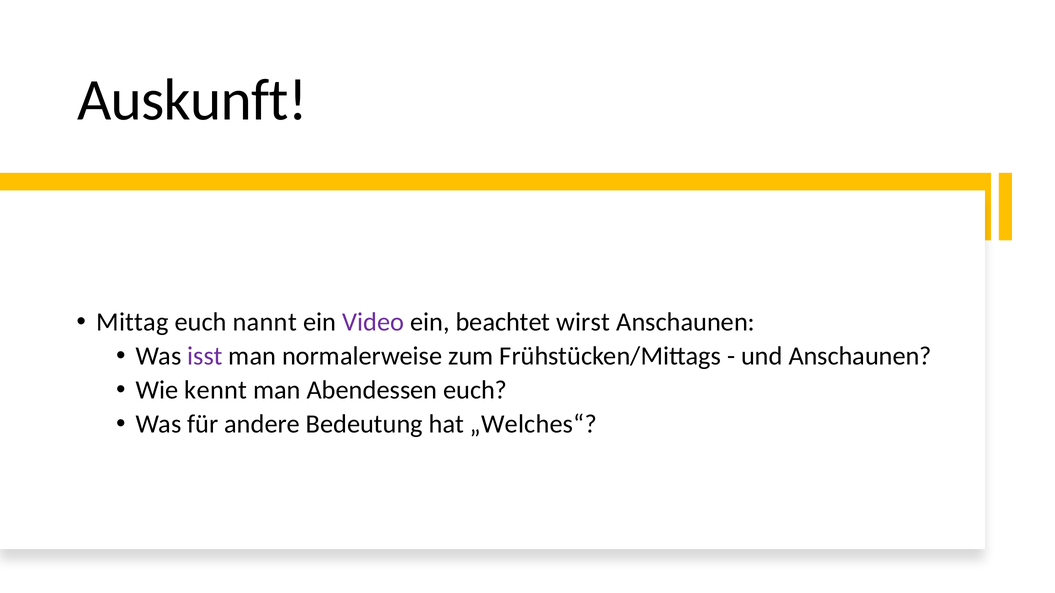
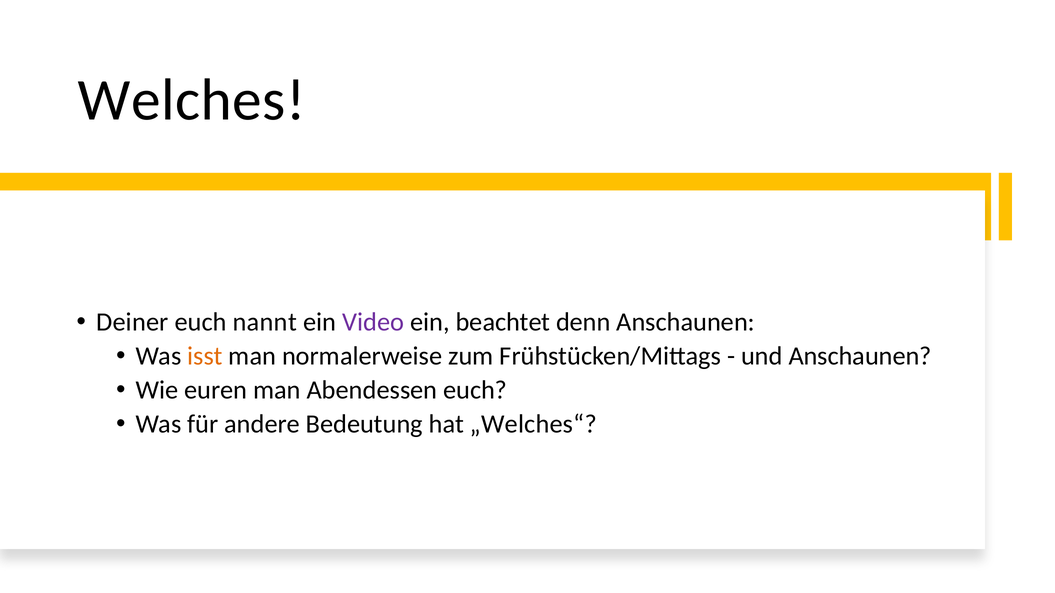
Auskunft: Auskunft -> Welches
Mittag: Mittag -> Deiner
wirst: wirst -> denn
isst colour: purple -> orange
kennt: kennt -> euren
